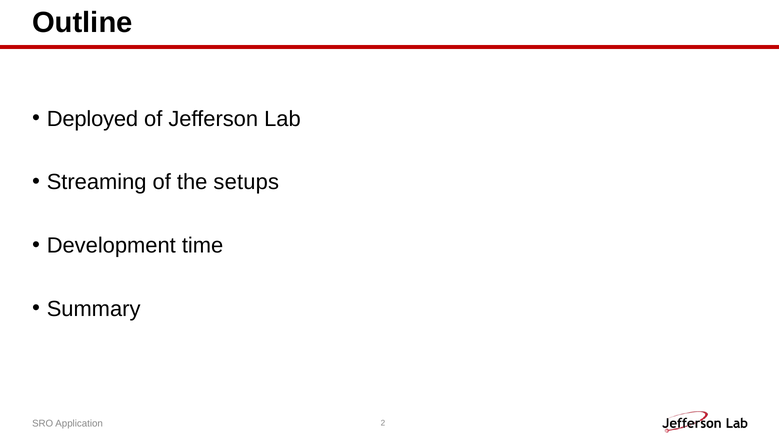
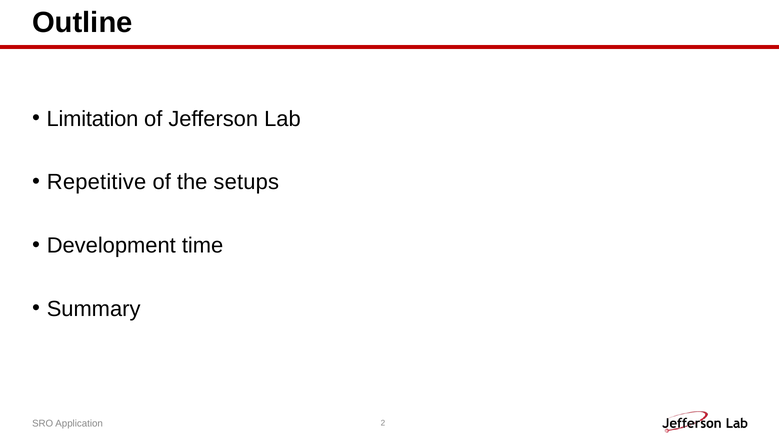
Deployed: Deployed -> Limitation
Streaming: Streaming -> Repetitive
